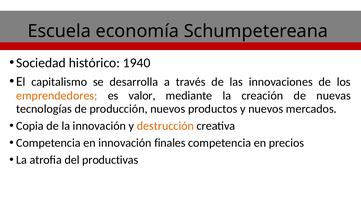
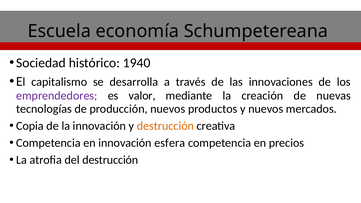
emprendedores colour: orange -> purple
finales: finales -> esfera
del productivas: productivas -> destrucción
